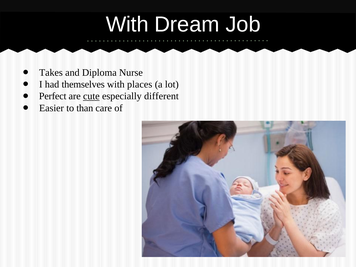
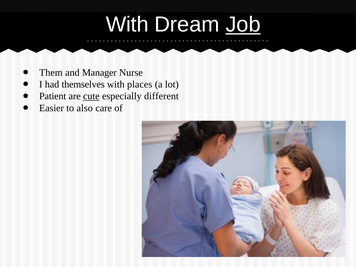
Job underline: none -> present
Takes: Takes -> Them
Diploma: Diploma -> Manager
Perfect: Perfect -> Patient
than: than -> also
